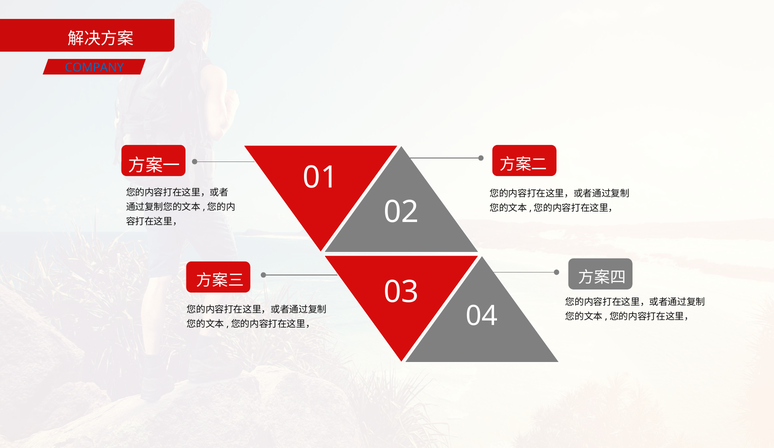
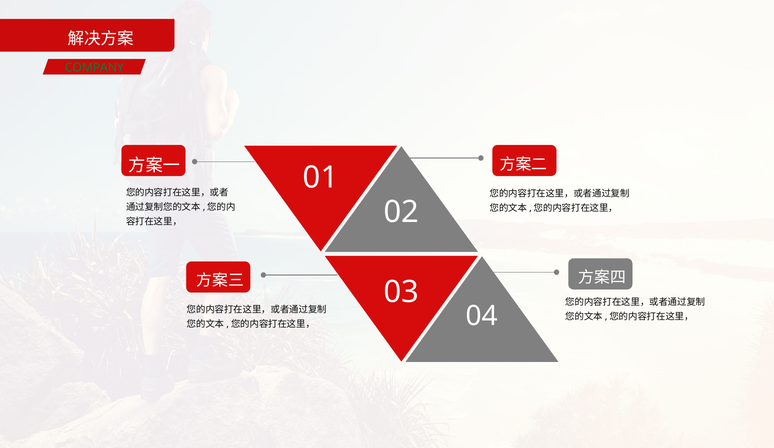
COMPANY colour: blue -> green
